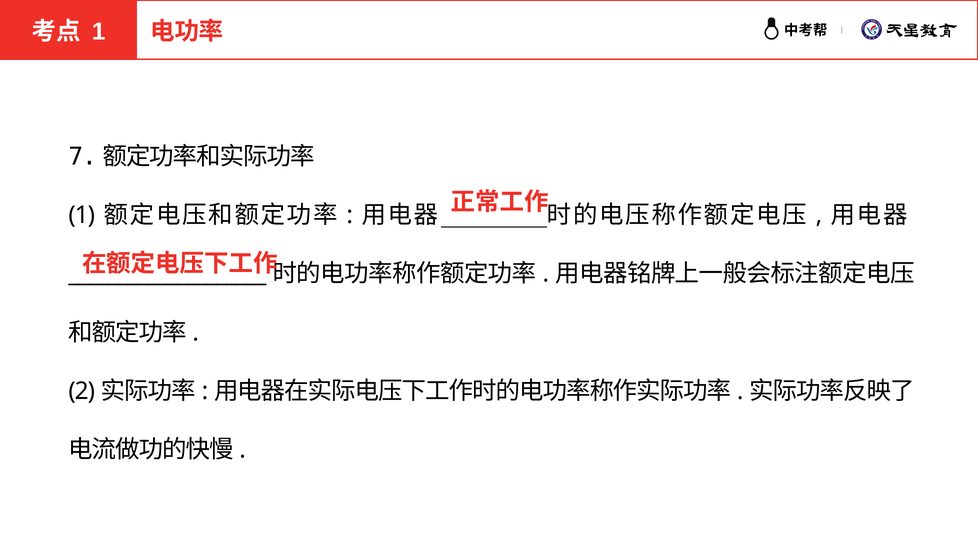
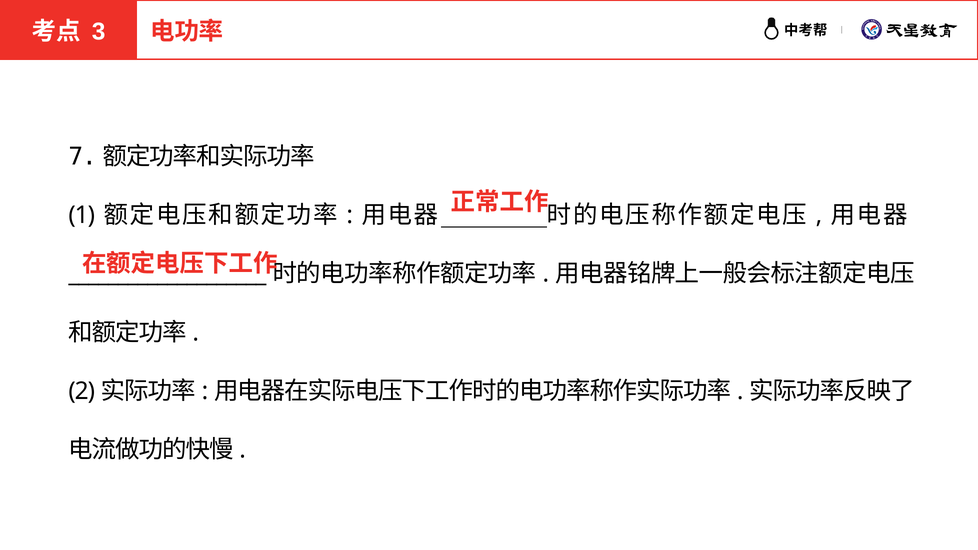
1 at (99, 31): 1 -> 3
